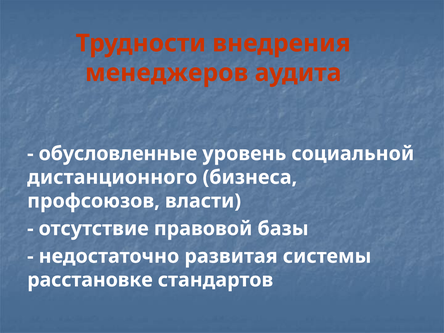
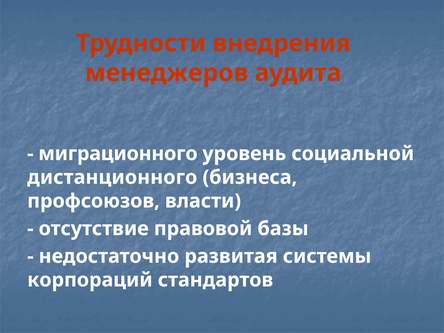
обусловленные: обусловленные -> миграционного
расстановке: расстановке -> корпораций
